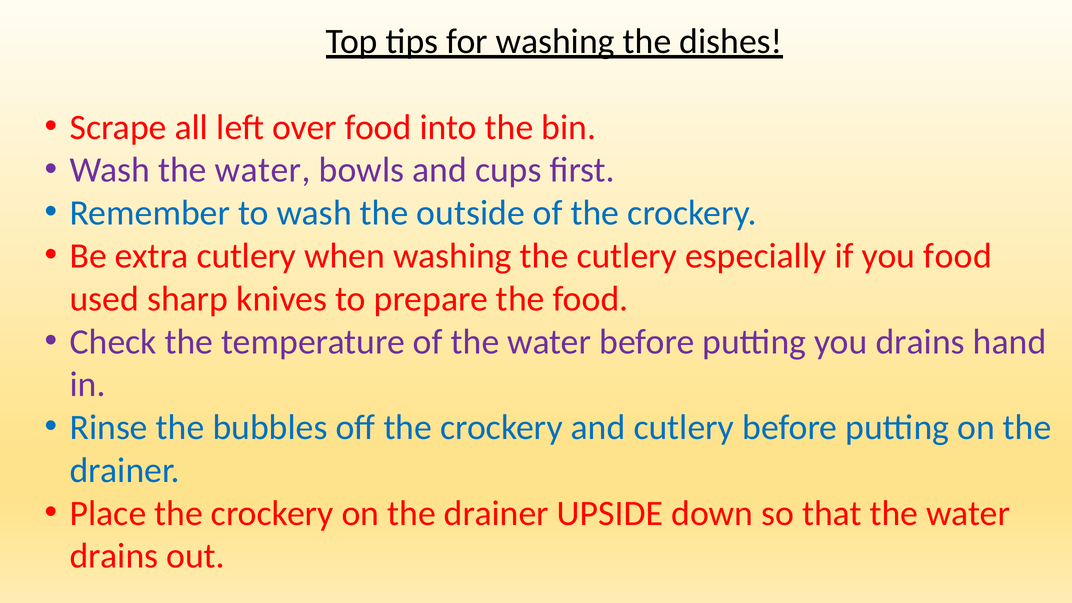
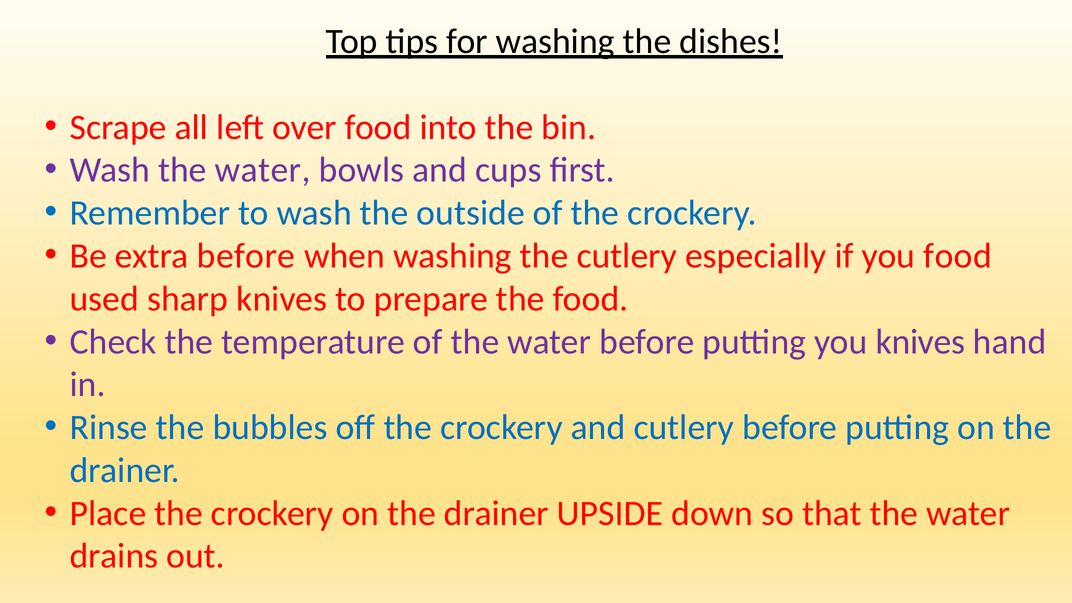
extra cutlery: cutlery -> before
you drains: drains -> knives
